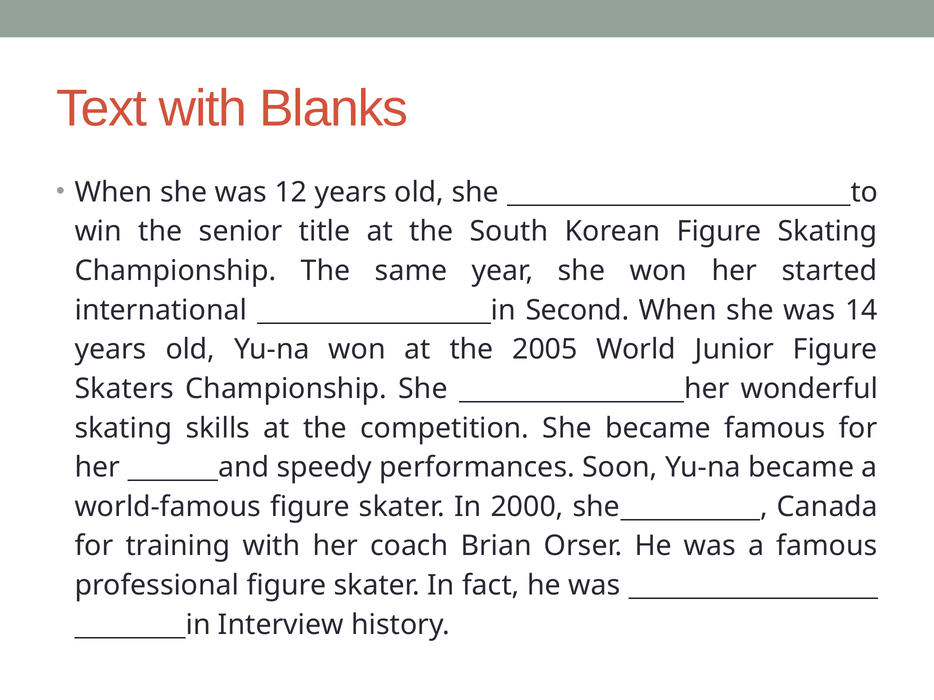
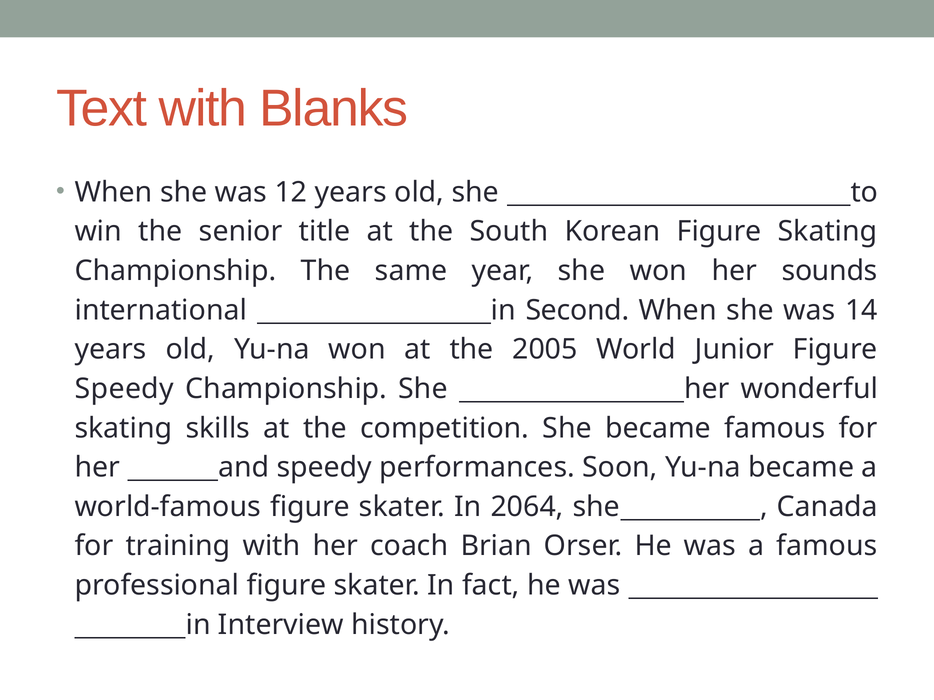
started: started -> sounds
Skaters at (124, 389): Skaters -> Speedy
2000: 2000 -> 2064
